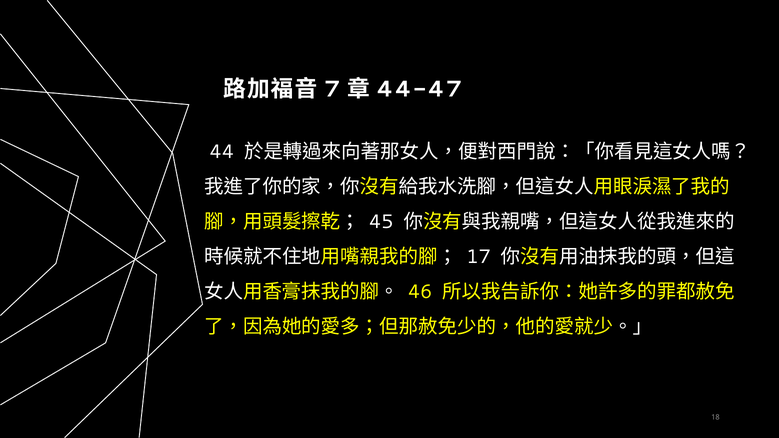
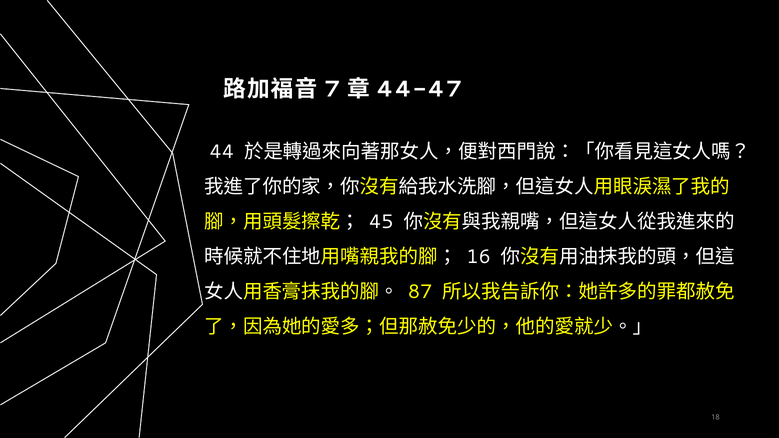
17: 17 -> 16
46: 46 -> 87
